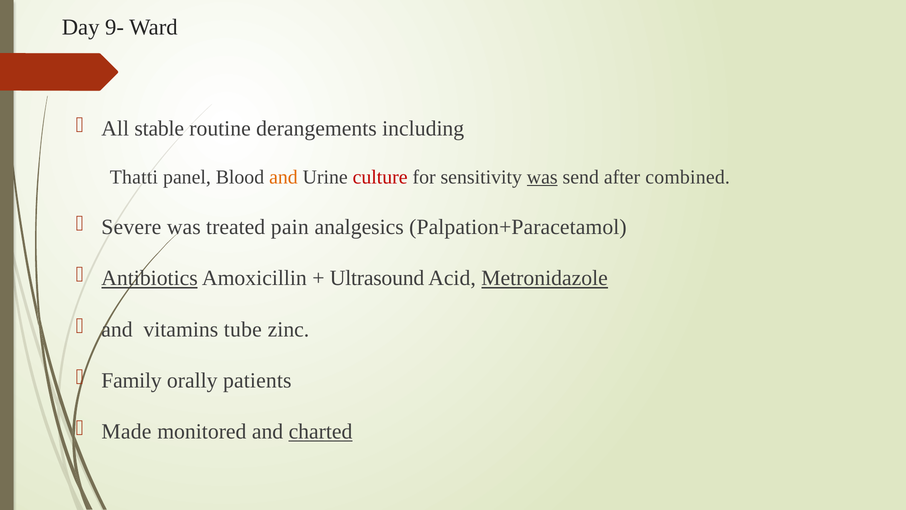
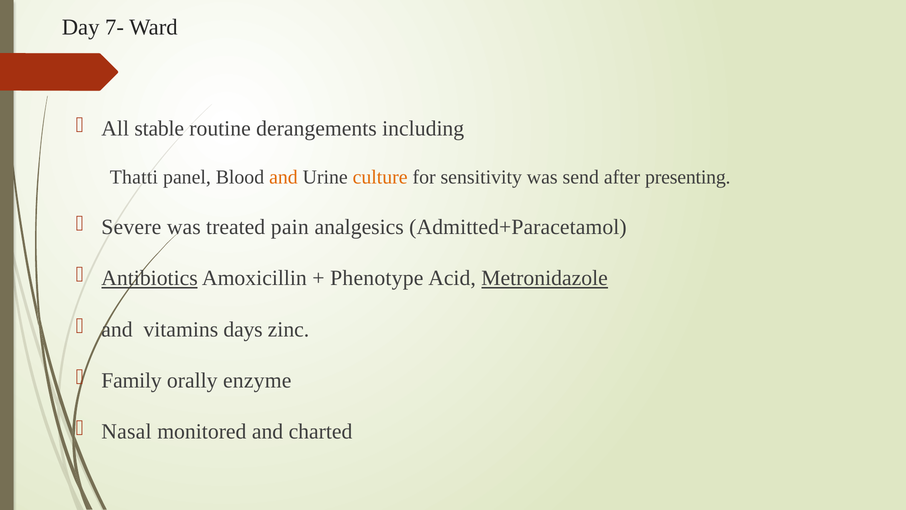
9-: 9- -> 7-
culture colour: red -> orange
was at (542, 177) underline: present -> none
combined: combined -> presenting
Palpation+Paracetamol: Palpation+Paracetamol -> Admitted+Paracetamol
Ultrasound: Ultrasound -> Phenotype
tube: tube -> days
patients: patients -> enzyme
Made: Made -> Nasal
charted underline: present -> none
